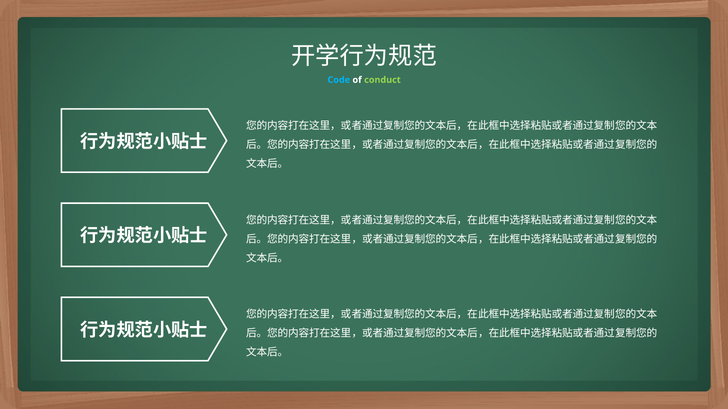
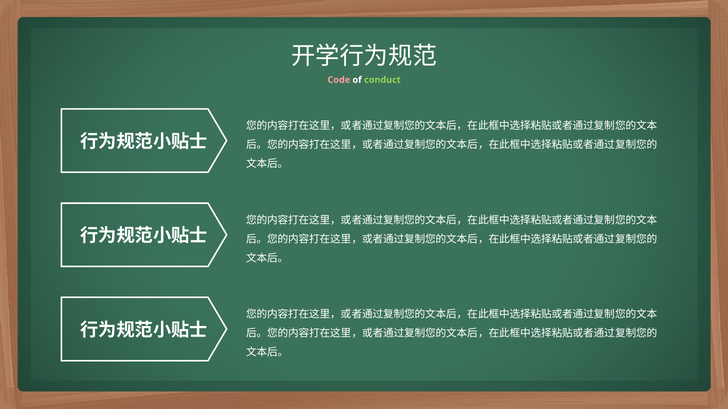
Code colour: light blue -> pink
